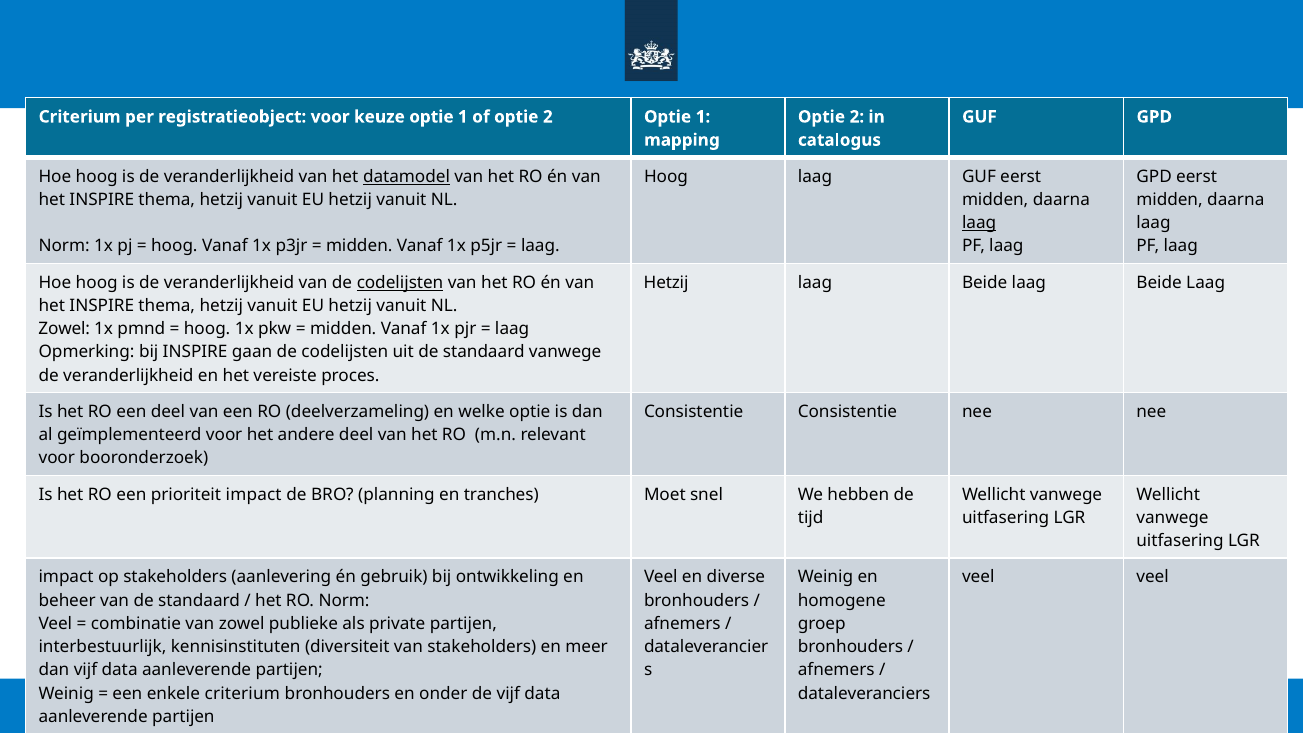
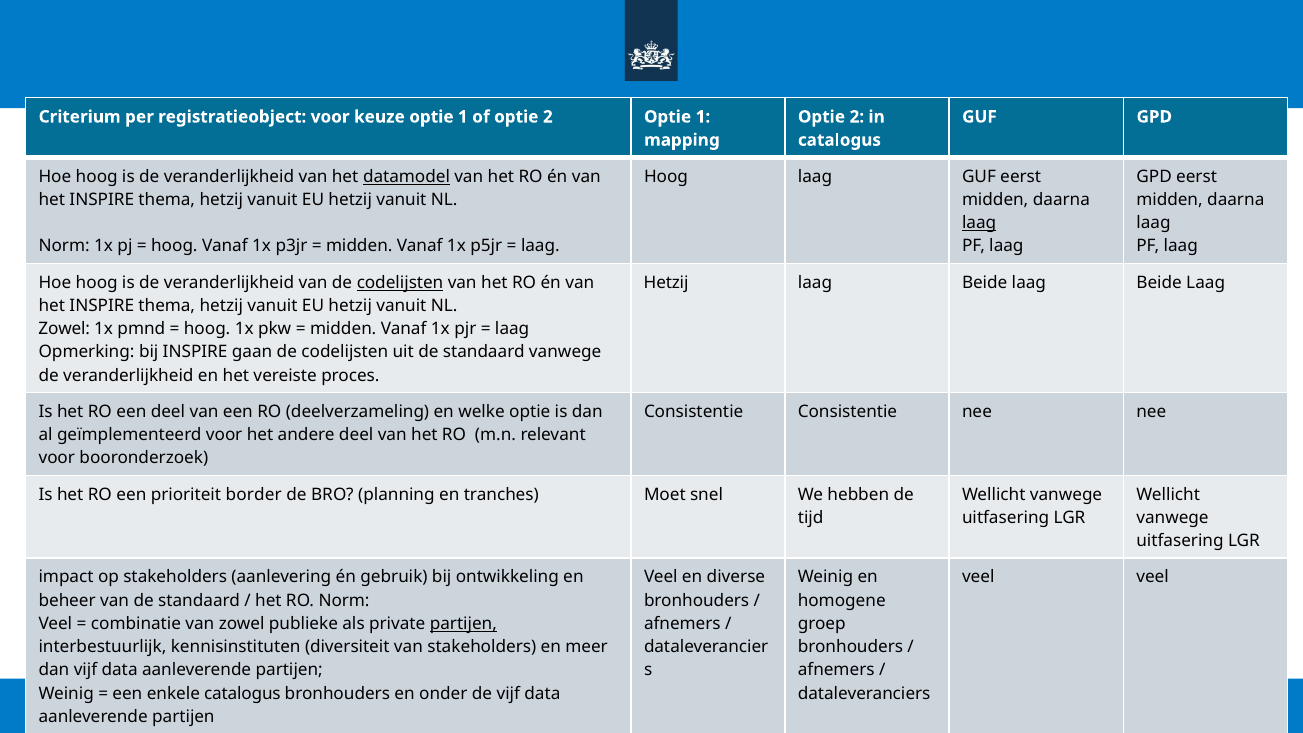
prioriteit impact: impact -> border
partijen at (463, 624) underline: none -> present
enkele criterium: criterium -> catalogus
